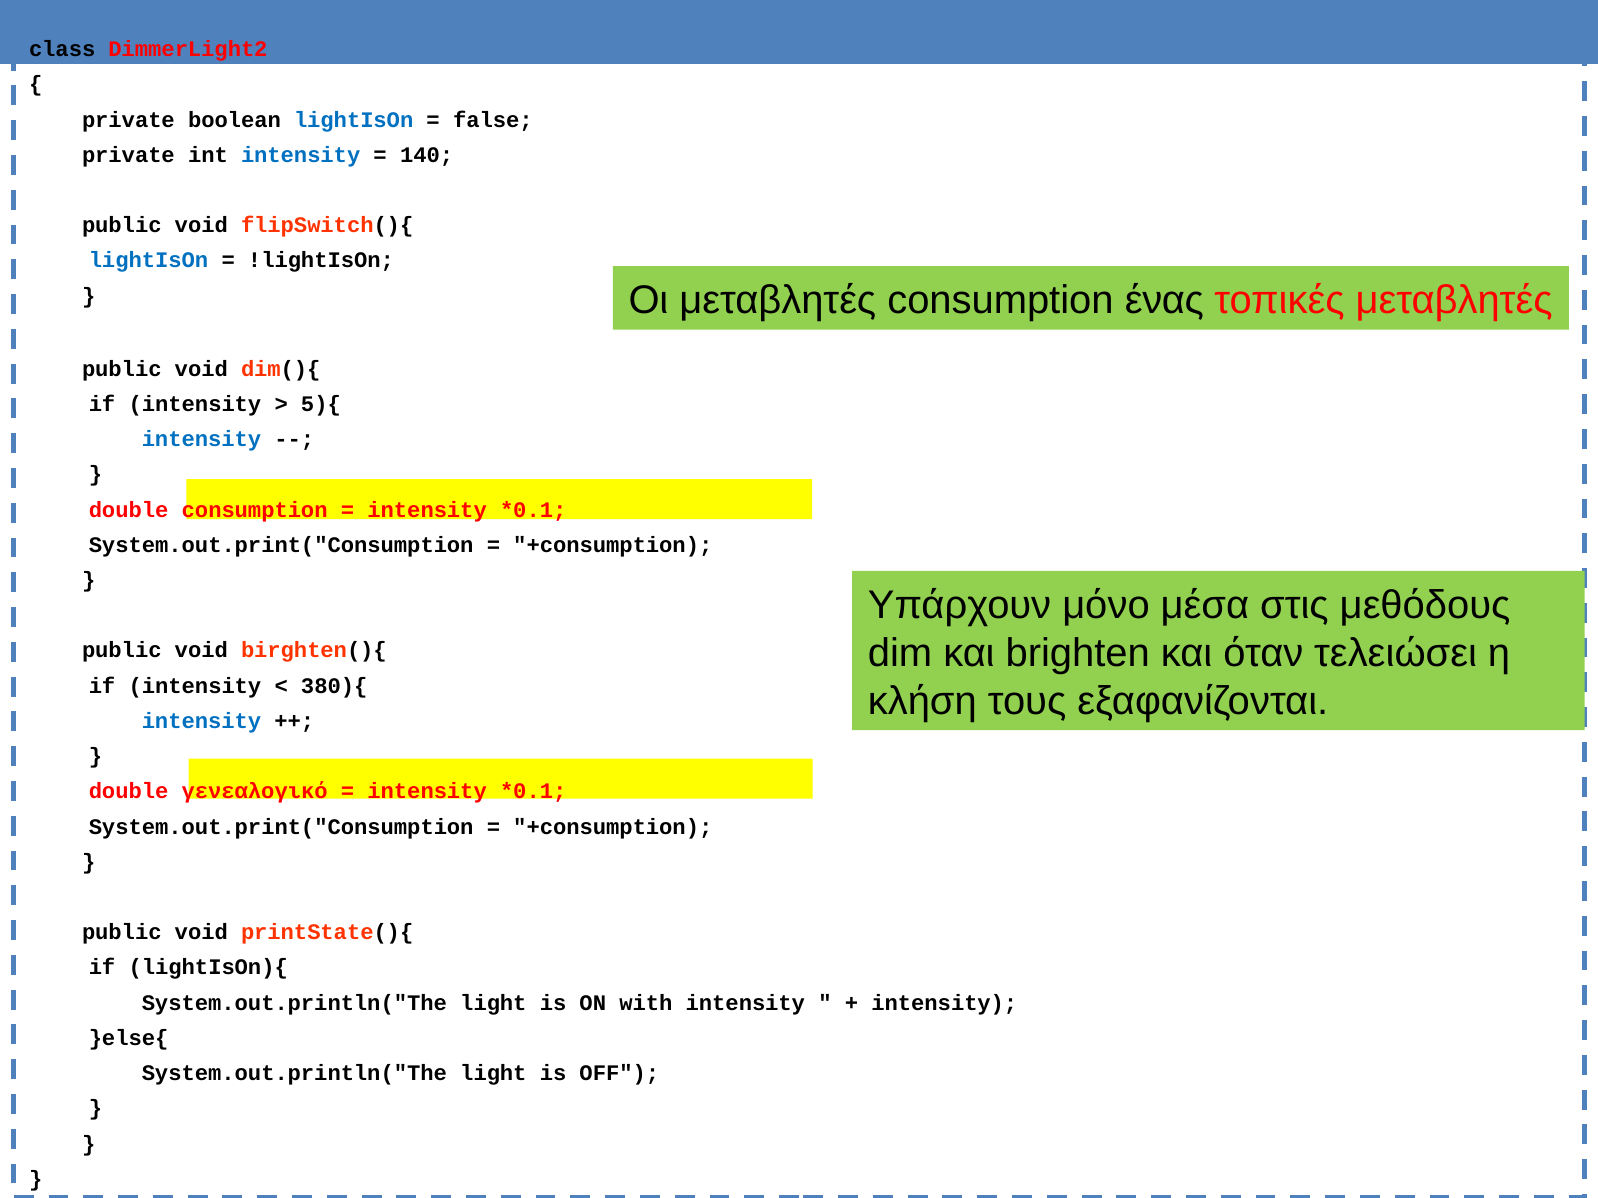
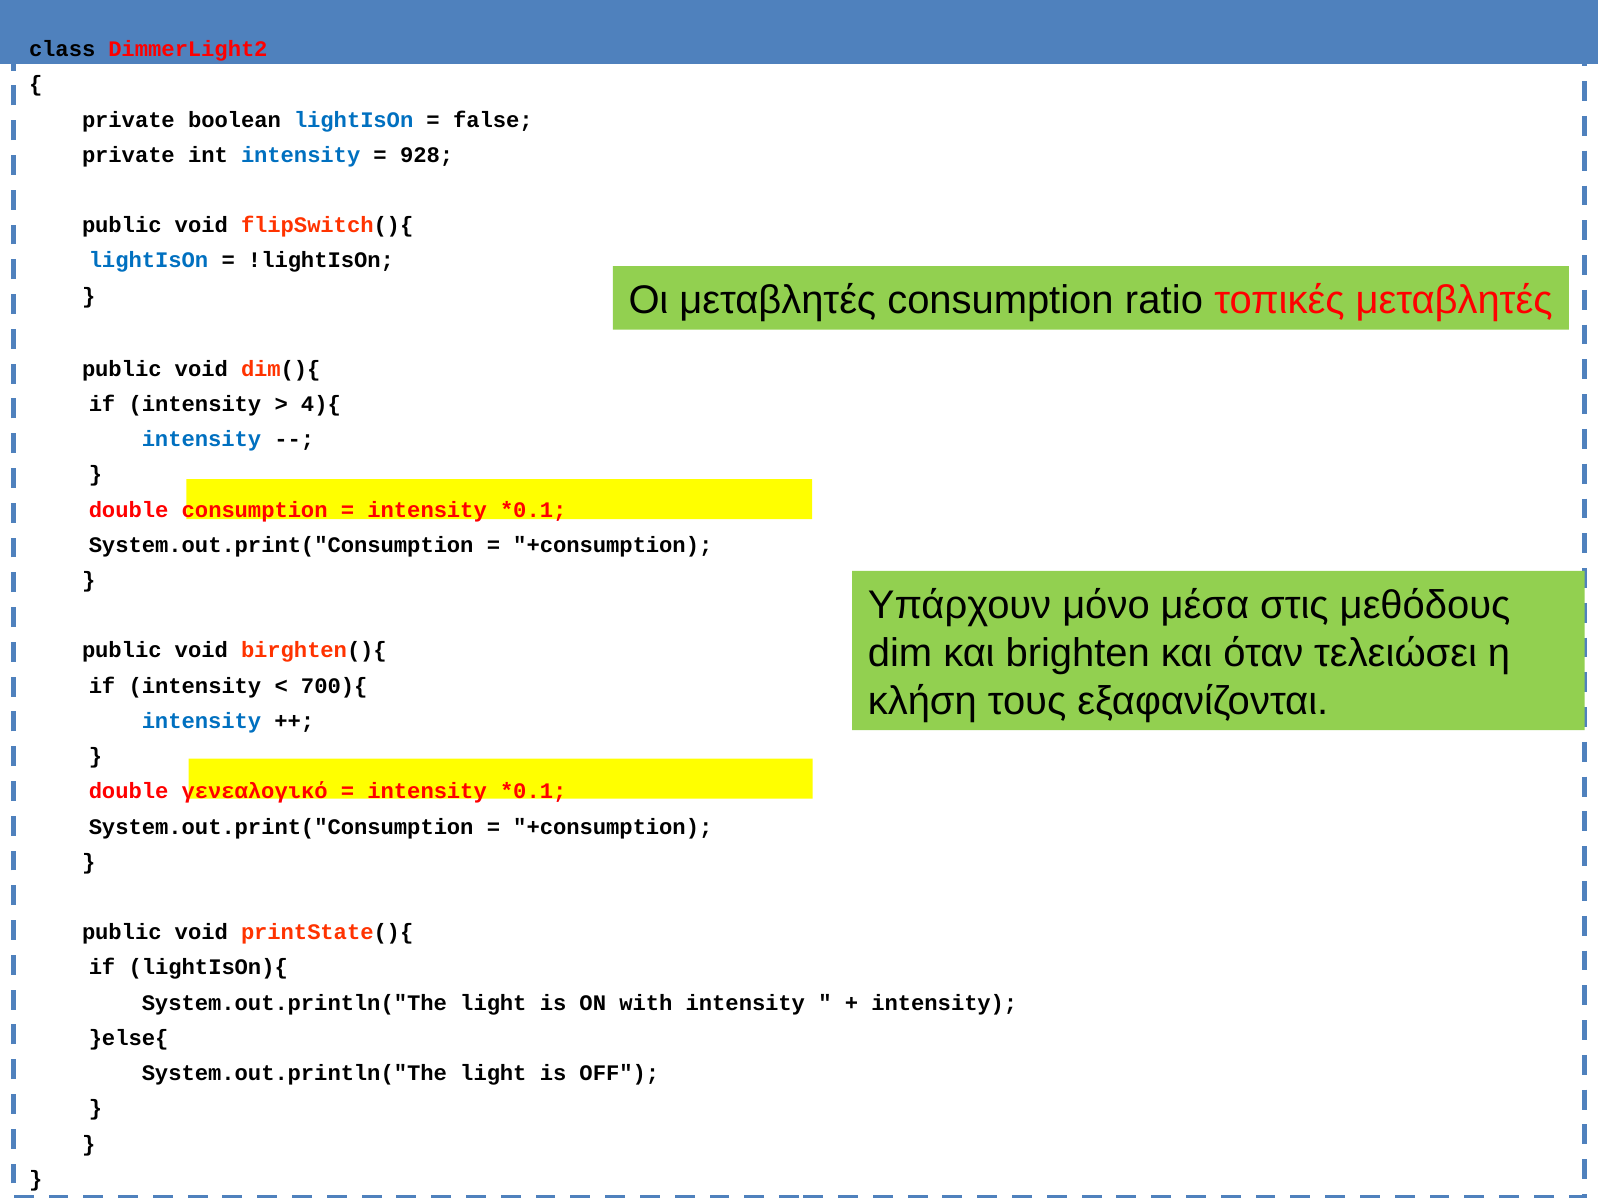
140: 140 -> 928
ένας: ένας -> ratio
5){: 5){ -> 4){
380){: 380){ -> 700){
